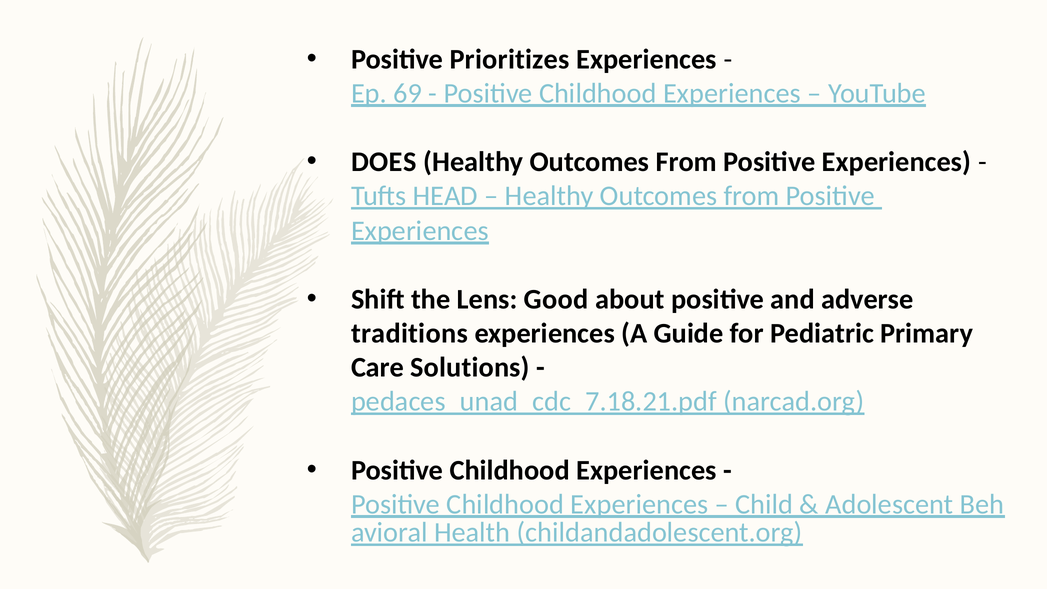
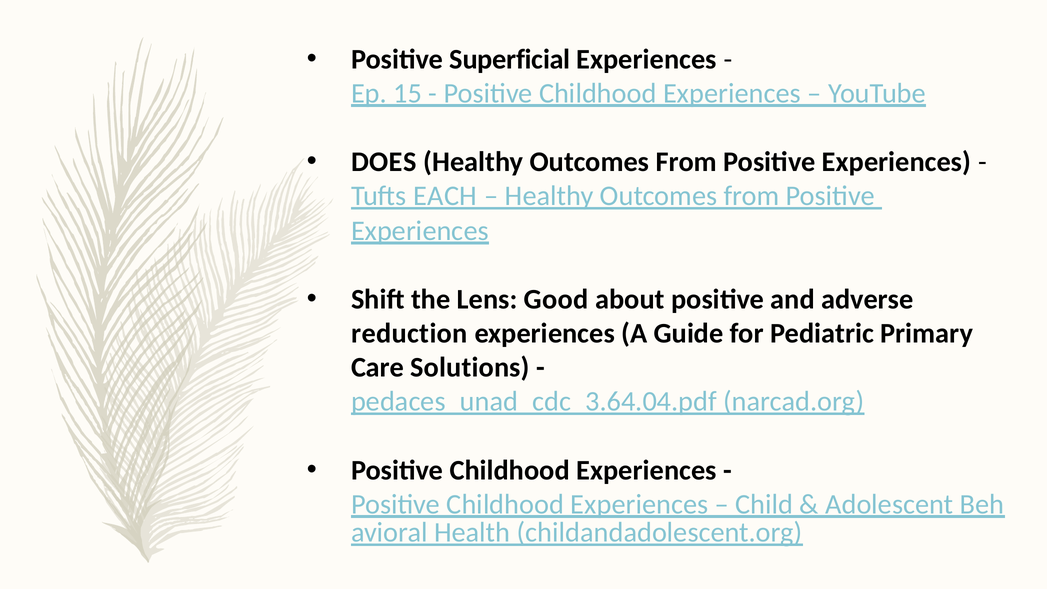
Prioritizes: Prioritizes -> Superficial
69: 69 -> 15
HEAD: HEAD -> EACH
traditions: traditions -> reduction
pedaces_unad_cdc_7.18.21.pdf: pedaces_unad_cdc_7.18.21.pdf -> pedaces_unad_cdc_3.64.04.pdf
